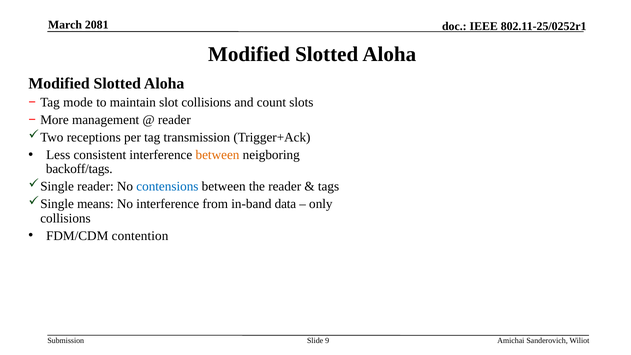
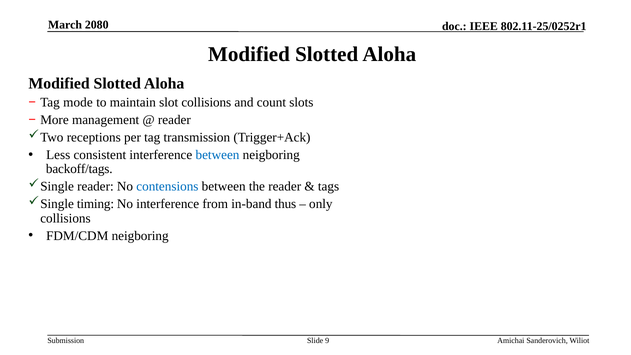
2081: 2081 -> 2080
between at (217, 155) colour: orange -> blue
means: means -> timing
data: data -> thus
FDM/CDM contention: contention -> neigboring
